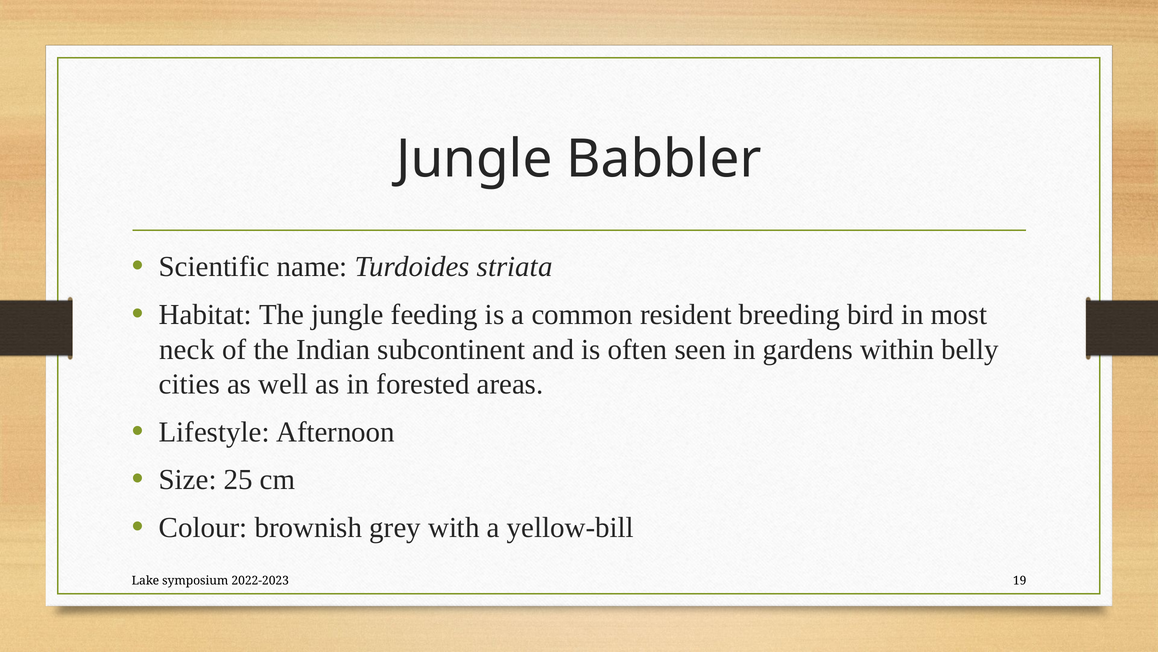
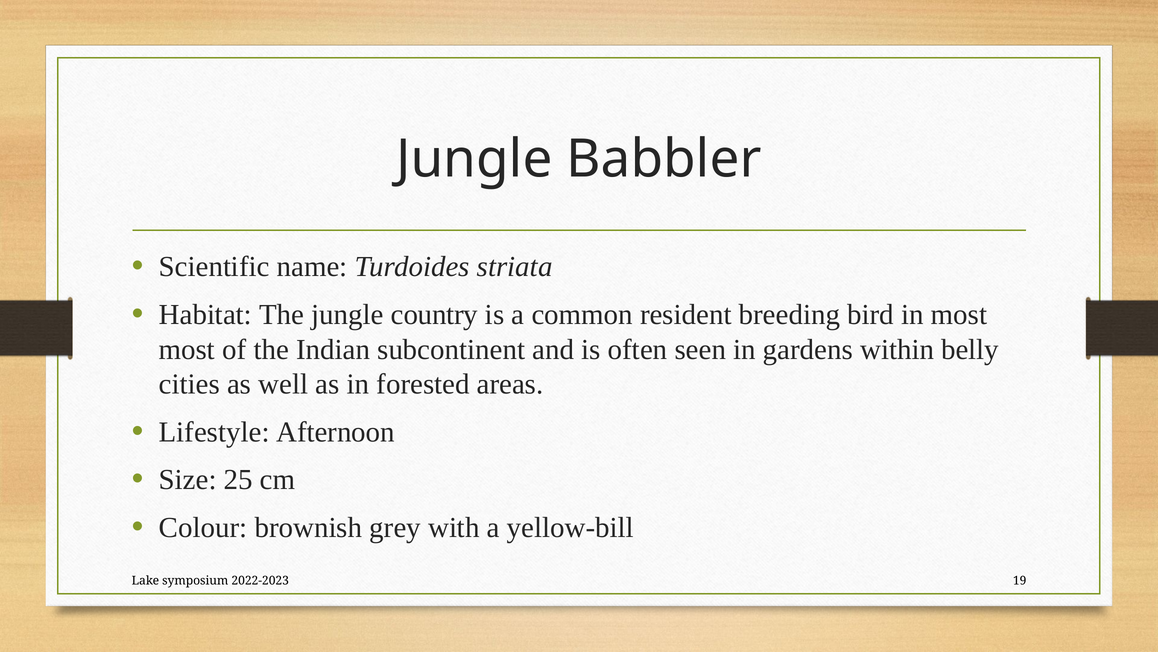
feeding: feeding -> country
neck at (187, 349): neck -> most
